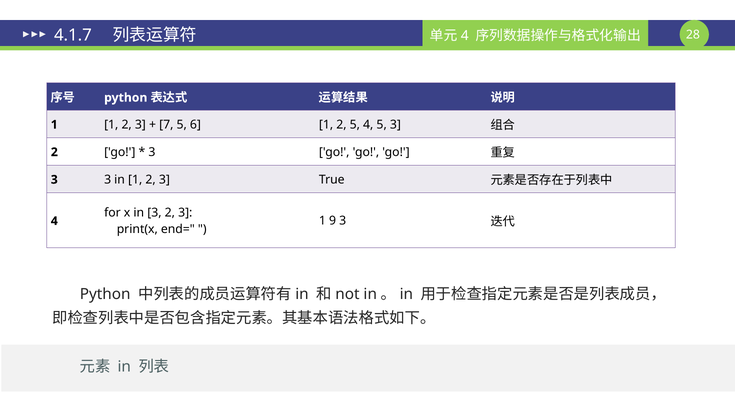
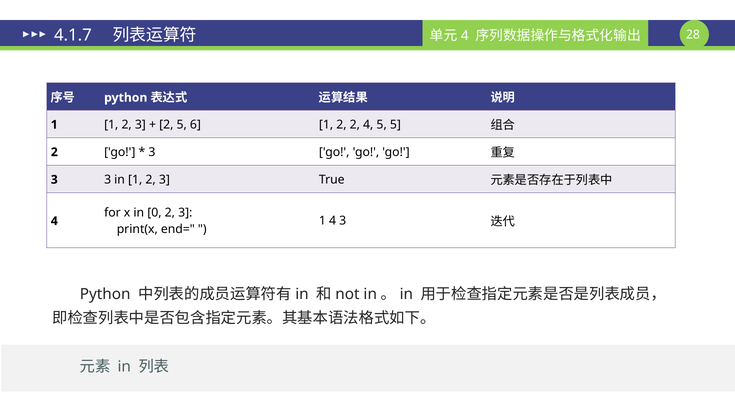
7 at (166, 125): 7 -> 2
2 5: 5 -> 2
5 3: 3 -> 5
in 3: 3 -> 0
1 9: 9 -> 4
